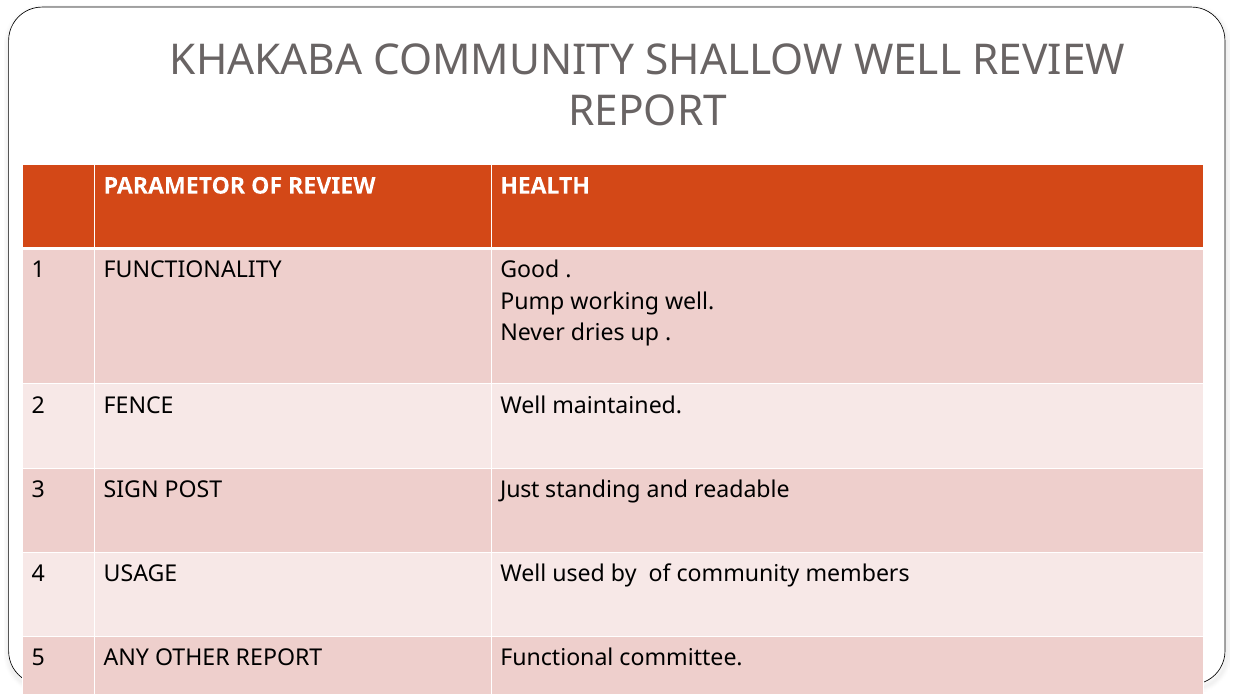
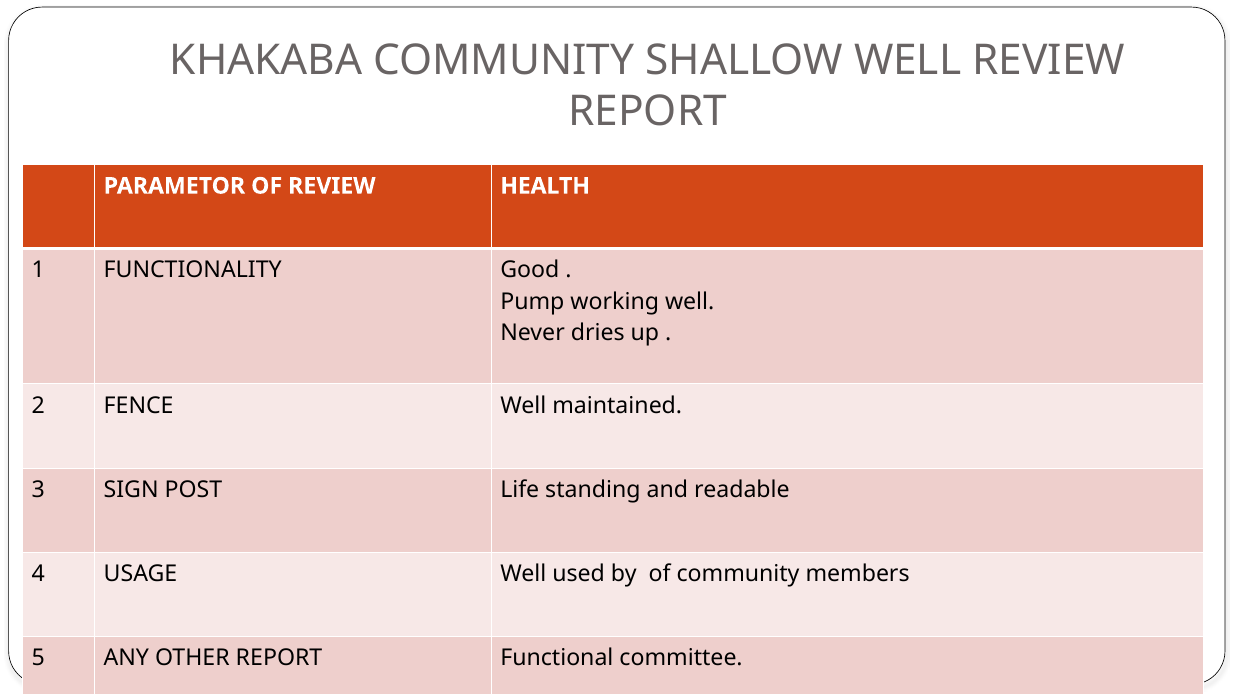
Just: Just -> Life
